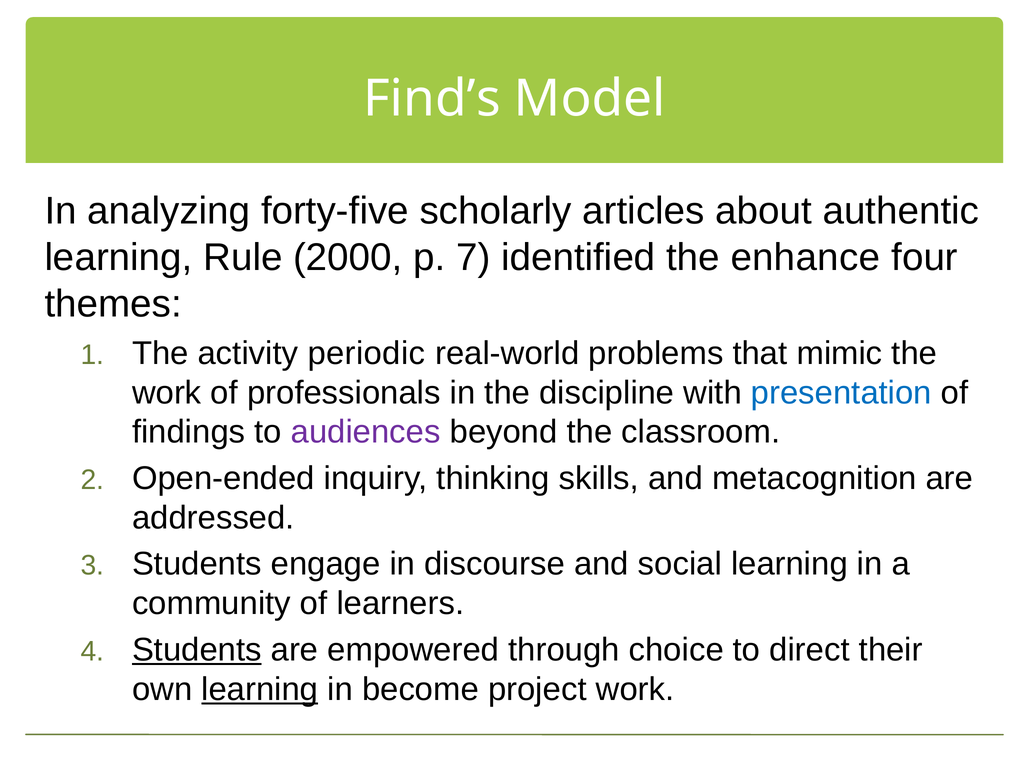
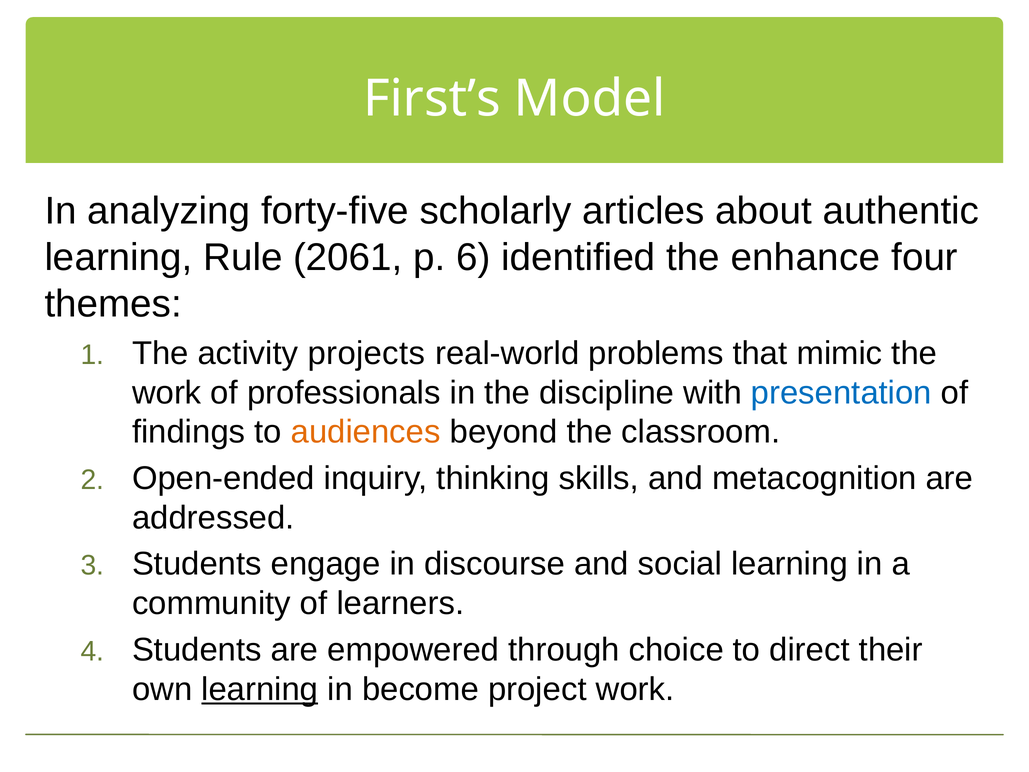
Find’s: Find’s -> First’s
2000: 2000 -> 2061
7: 7 -> 6
periodic: periodic -> projects
audiences colour: purple -> orange
Students at (197, 650) underline: present -> none
